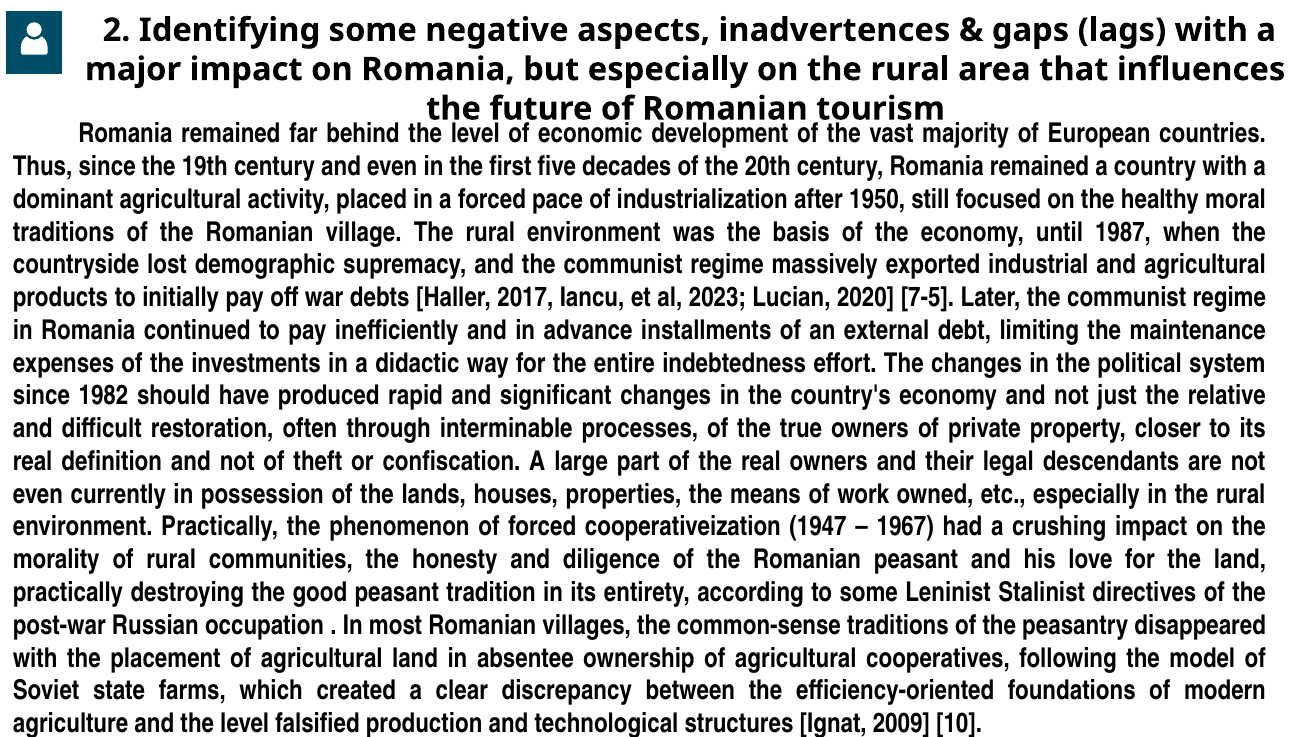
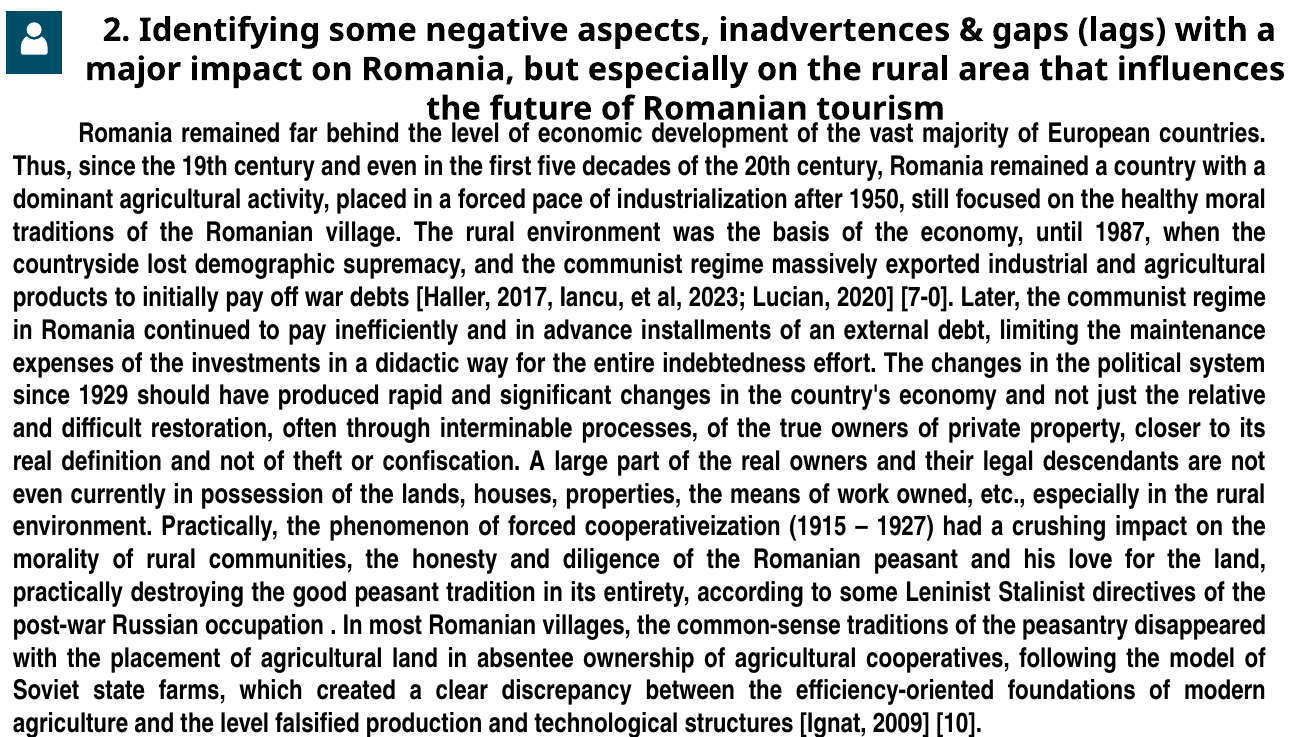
7-5: 7-5 -> 7-0
1982: 1982 -> 1929
1947: 1947 -> 1915
1967: 1967 -> 1927
